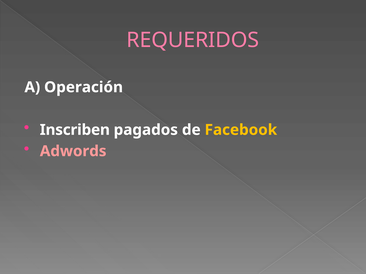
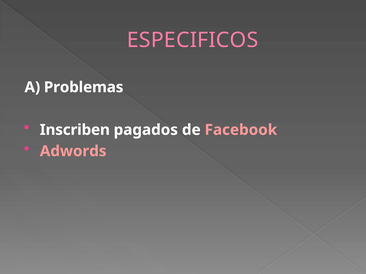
REQUERIDOS: REQUERIDOS -> ESPECIFICOS
Operación: Operación -> Problemas
Facebook colour: yellow -> pink
